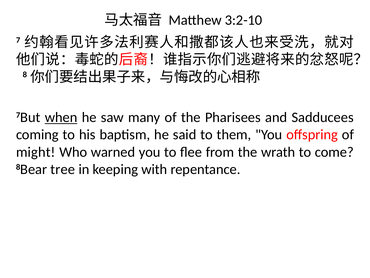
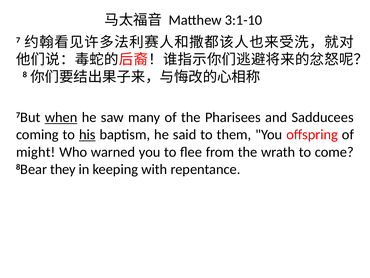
3:2-10: 3:2-10 -> 3:1-10
his underline: none -> present
tree: tree -> they
